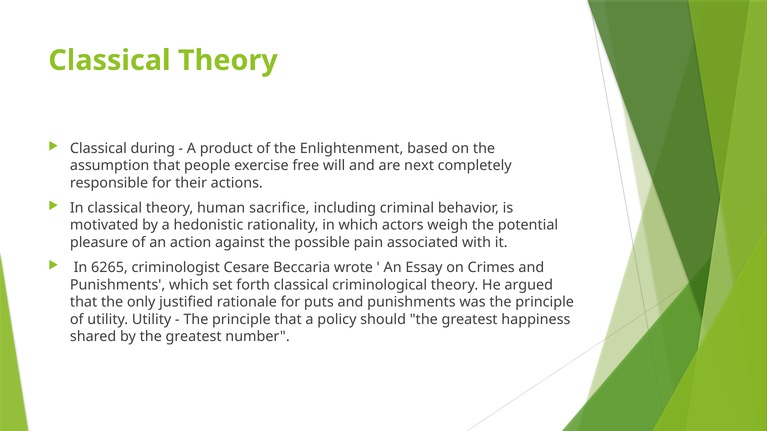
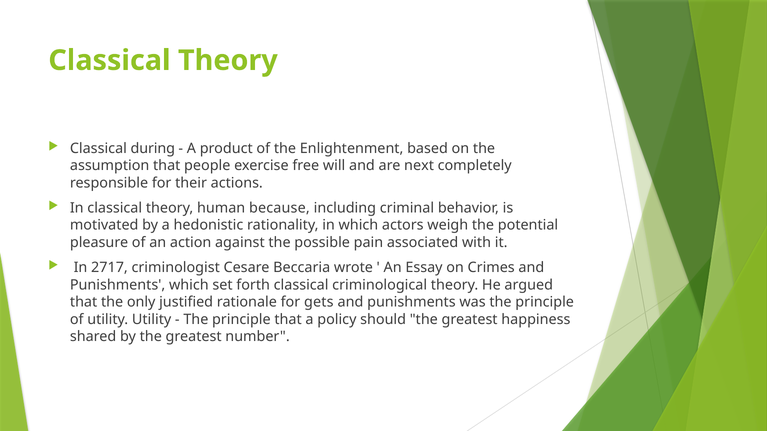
sacrifice: sacrifice -> because
6265: 6265 -> 2717
puts: puts -> gets
